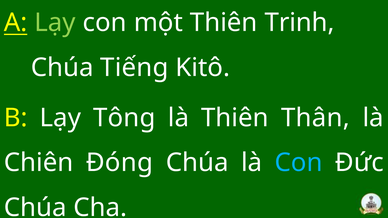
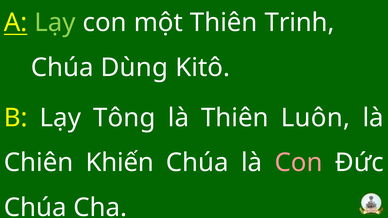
Tiếng: Tiếng -> Dùng
Thân: Thân -> Luôn
Đóng: Đóng -> Khiến
Con at (299, 163) colour: light blue -> pink
